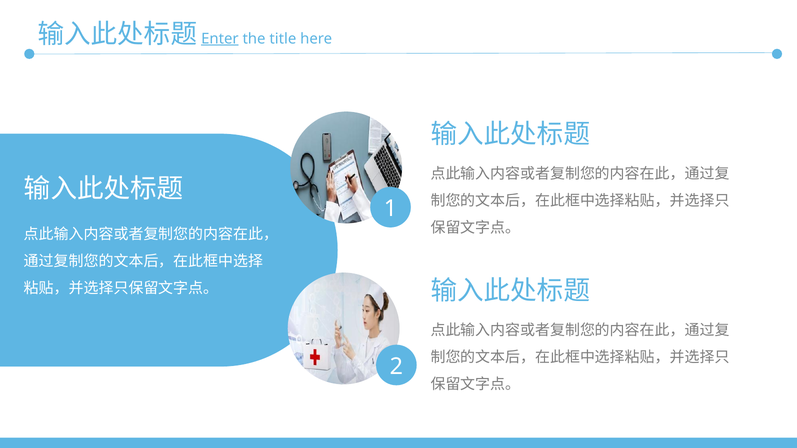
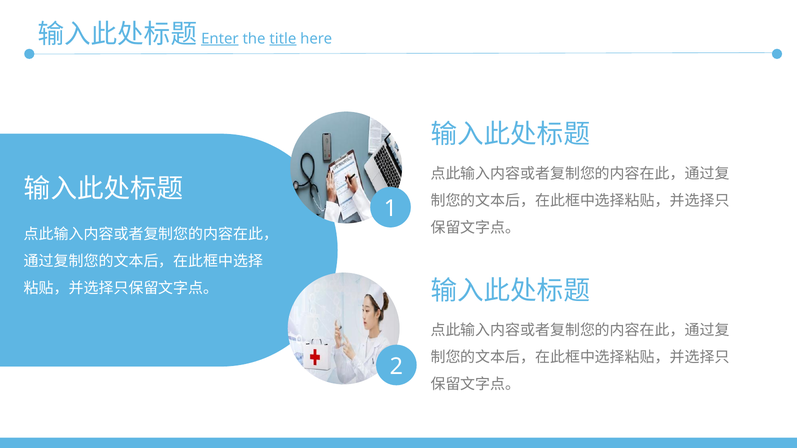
title underline: none -> present
